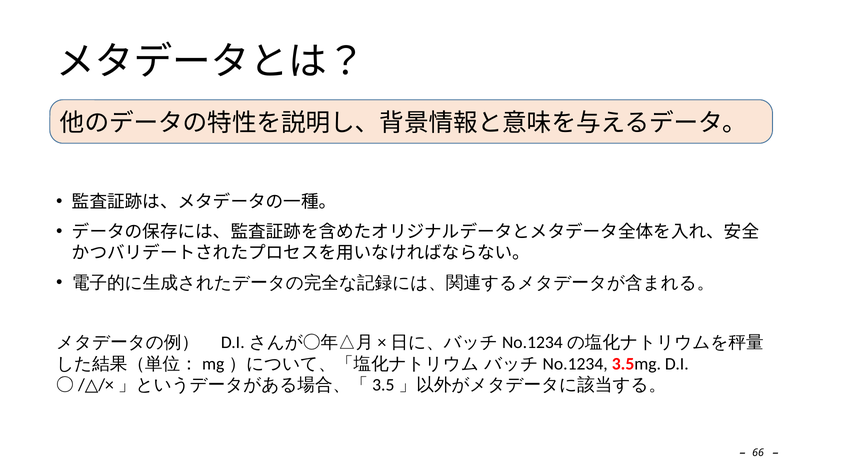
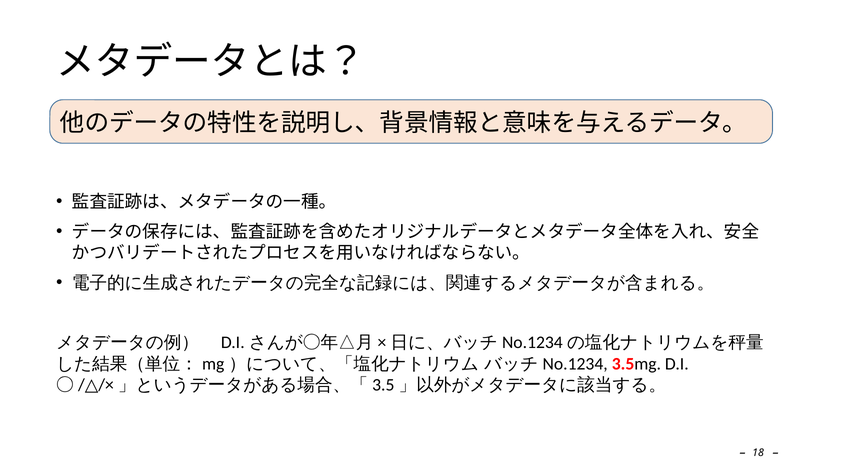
66: 66 -> 18
